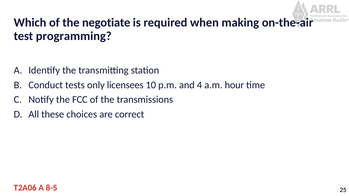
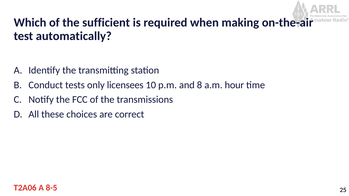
negotiate: negotiate -> sufficient
programming: programming -> automatically
4: 4 -> 8
